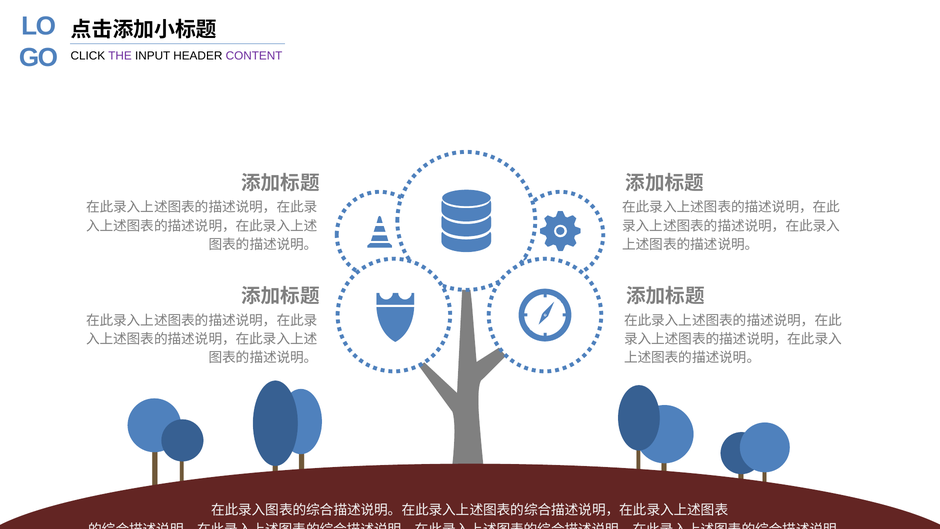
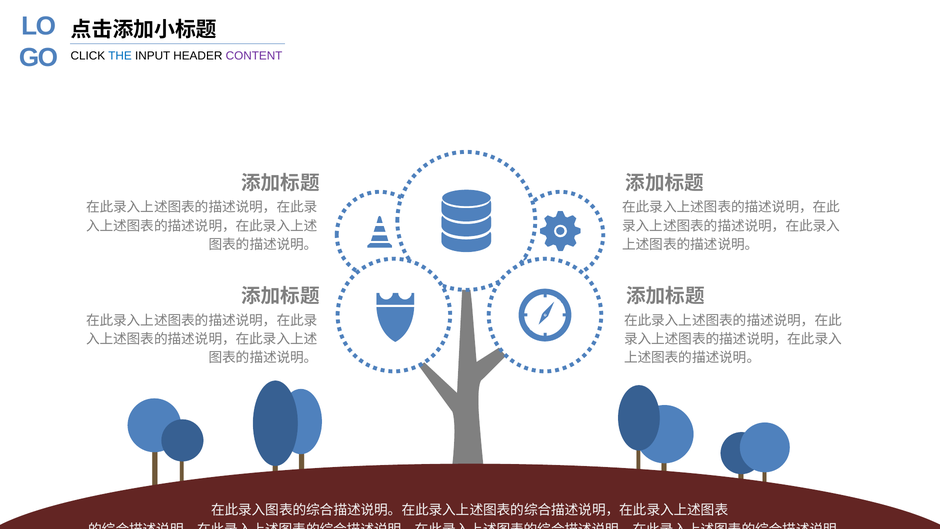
THE colour: purple -> blue
